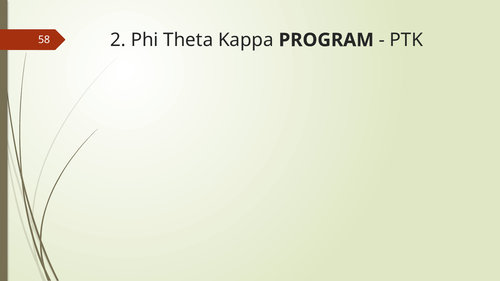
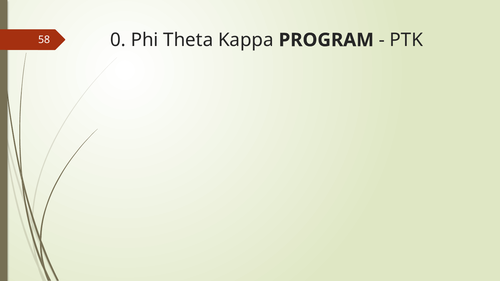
2: 2 -> 0
